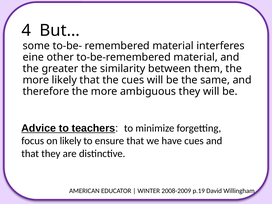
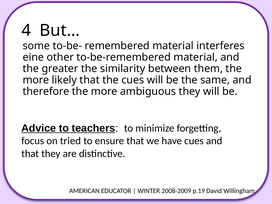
on likely: likely -> tried
